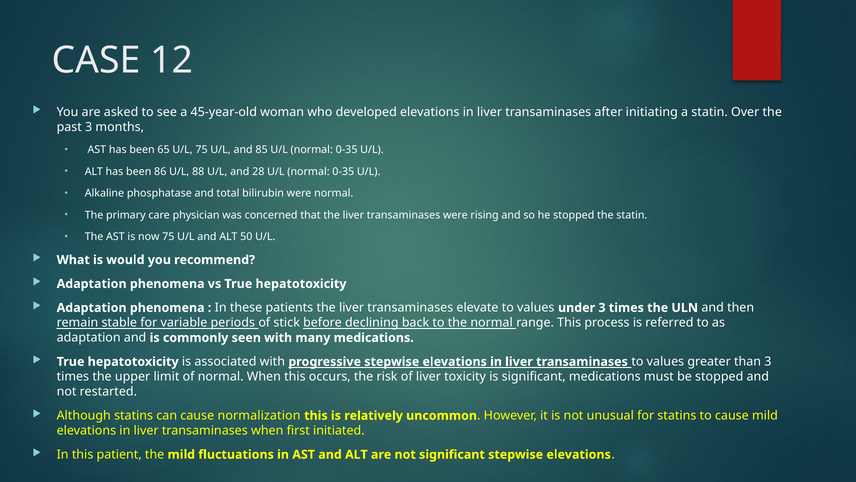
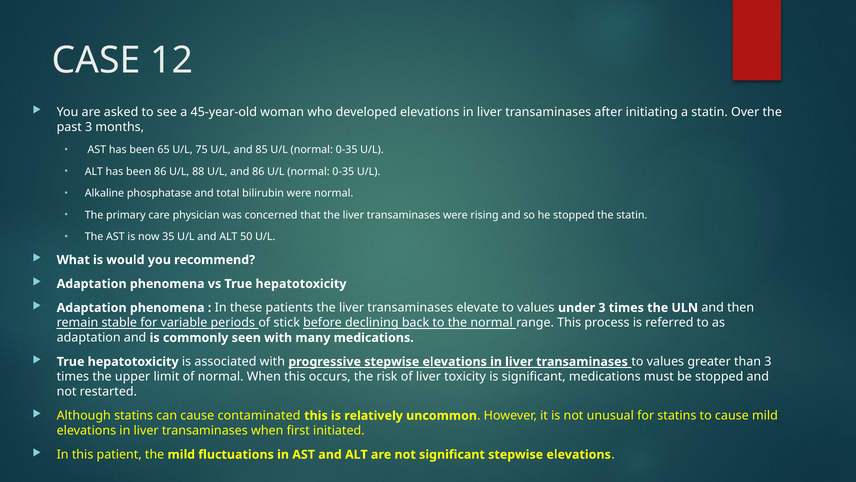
and 28: 28 -> 86
now 75: 75 -> 35
normalization: normalization -> contaminated
